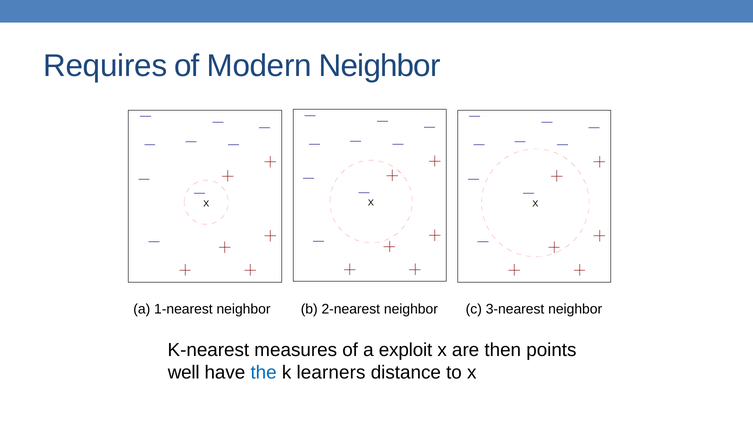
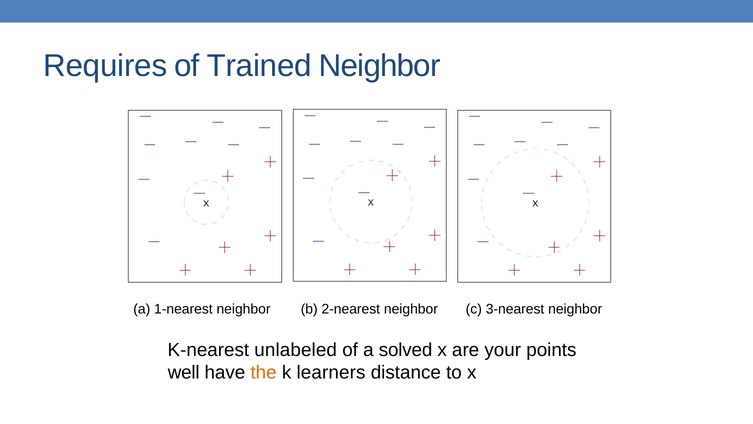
Modern: Modern -> Trained
measures: measures -> unlabeled
exploit: exploit -> solved
then: then -> your
the colour: blue -> orange
